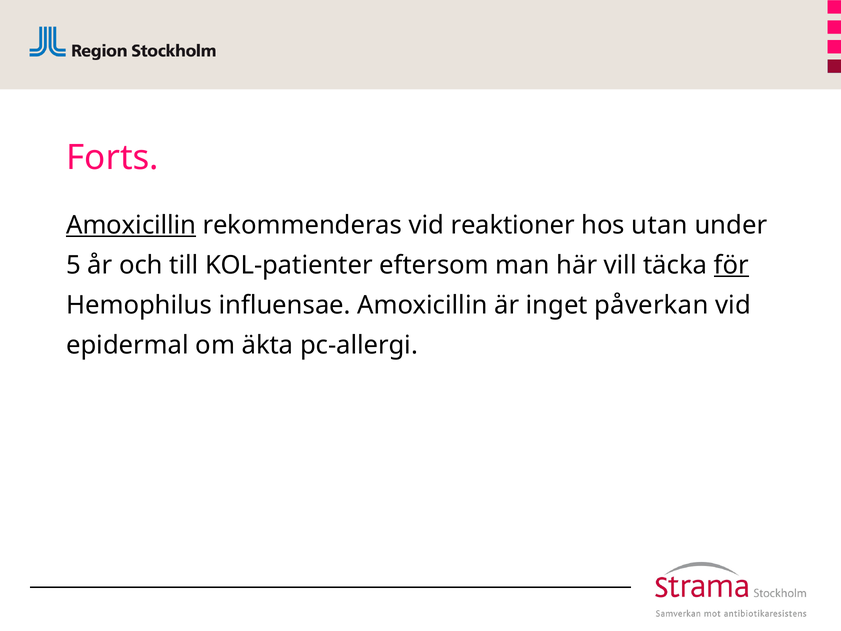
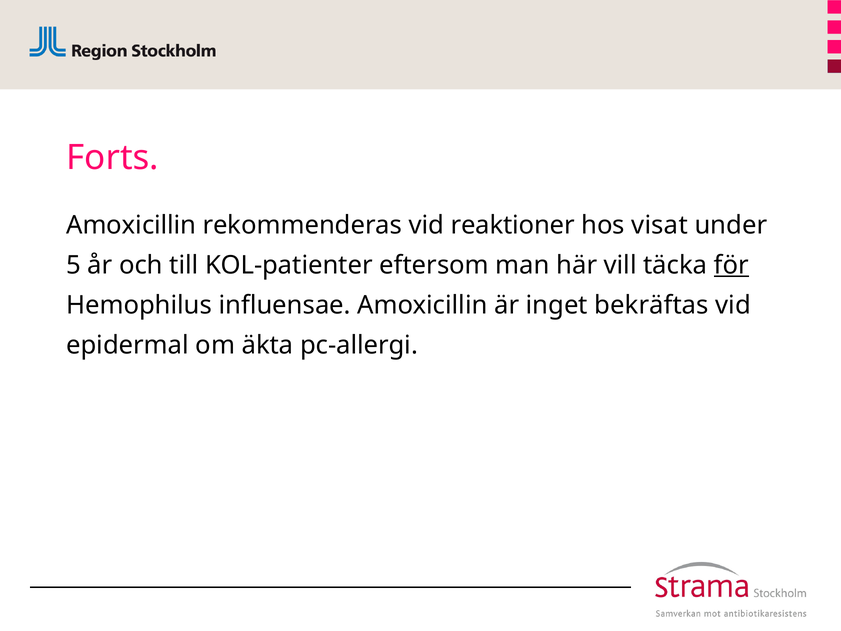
Amoxicillin at (131, 225) underline: present -> none
utan: utan -> visat
påverkan: påverkan -> bekräftas
